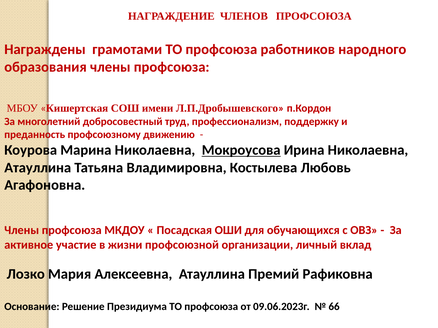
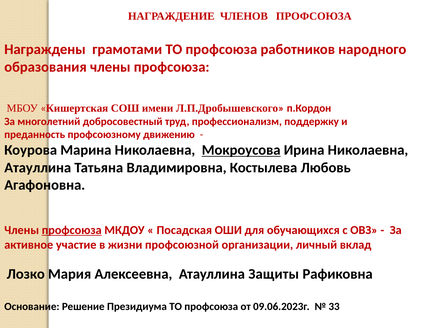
профсоюза at (72, 230) underline: none -> present
Премий: Премий -> Защиты
66: 66 -> 33
